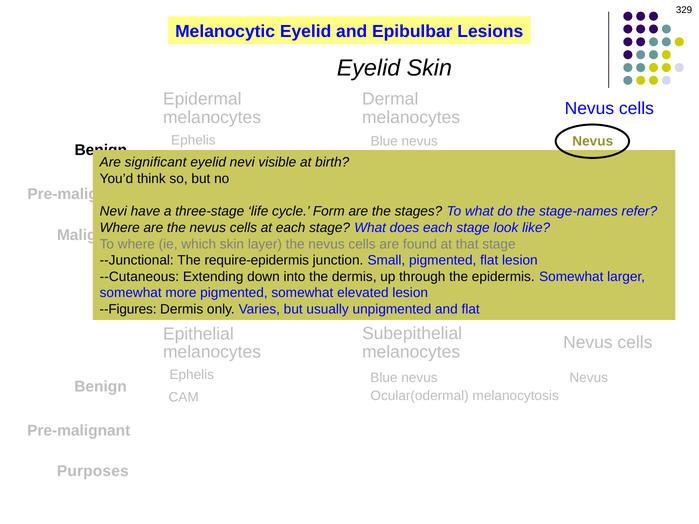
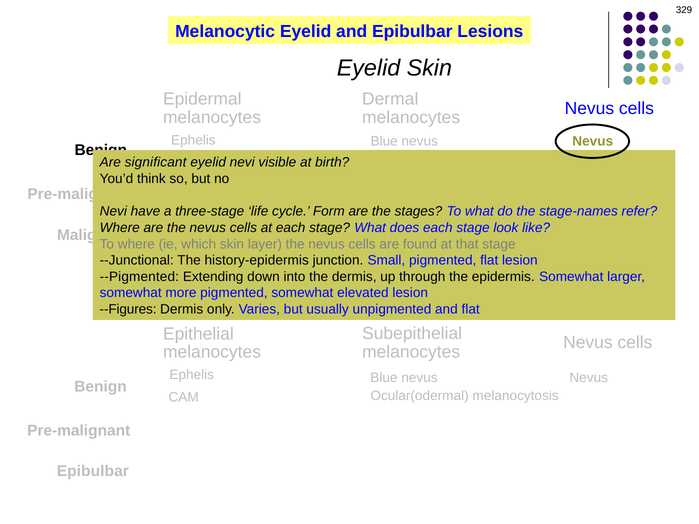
require-epidermis: require-epidermis -> history-epidermis
--Cutaneous: --Cutaneous -> --Pigmented
Purposes at (93, 471): Purposes -> Epibulbar
